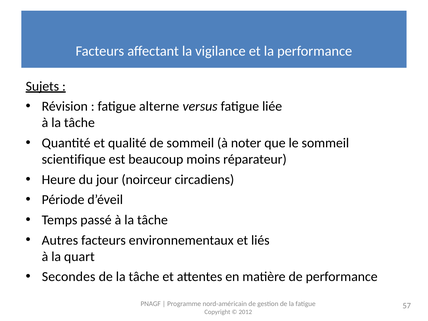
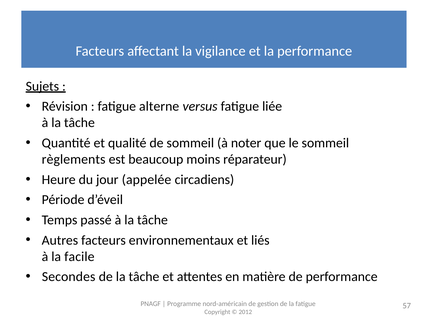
scientifique: scientifique -> règlements
noirceur: noirceur -> appelée
quart: quart -> facile
